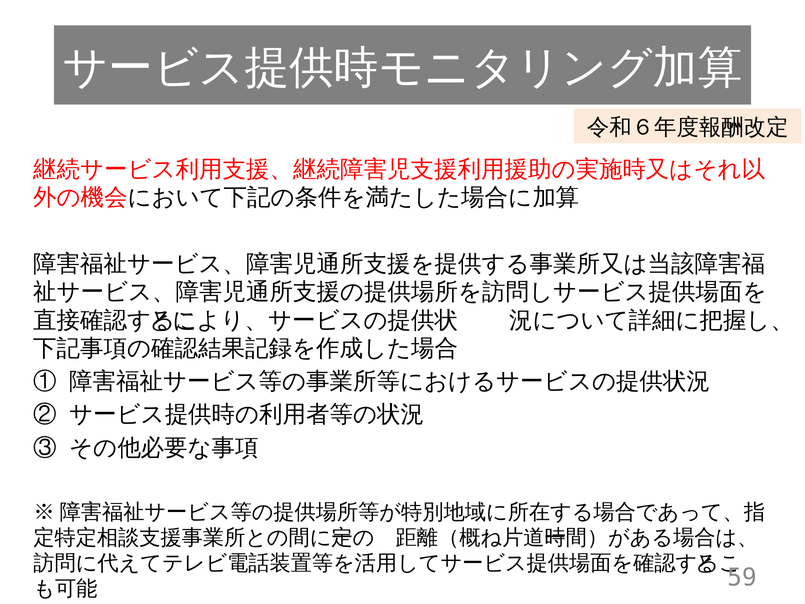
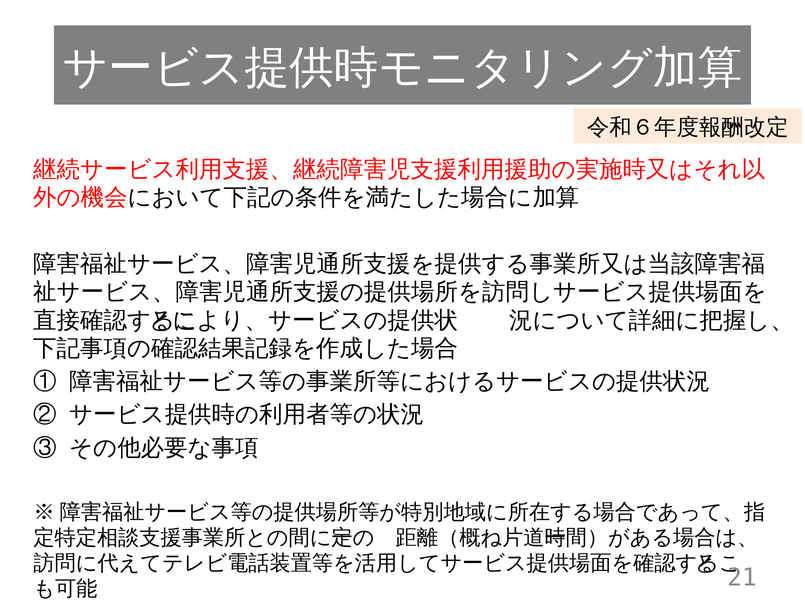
59: 59 -> 21
